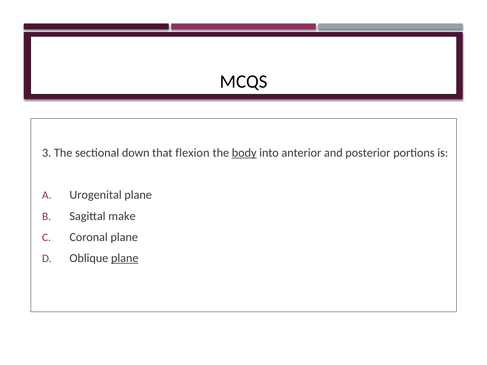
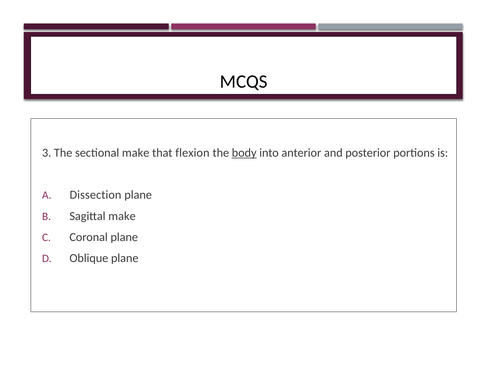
sectional down: down -> make
Urogenital: Urogenital -> Dissection
plane at (125, 258) underline: present -> none
